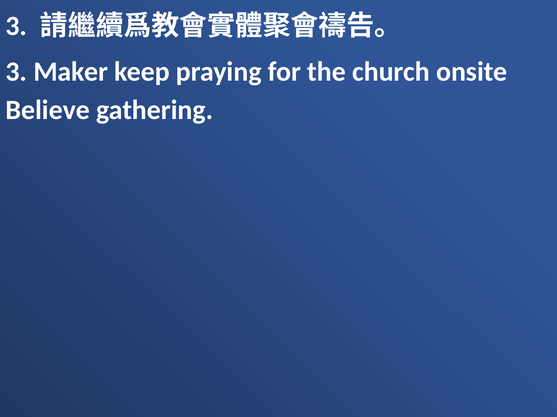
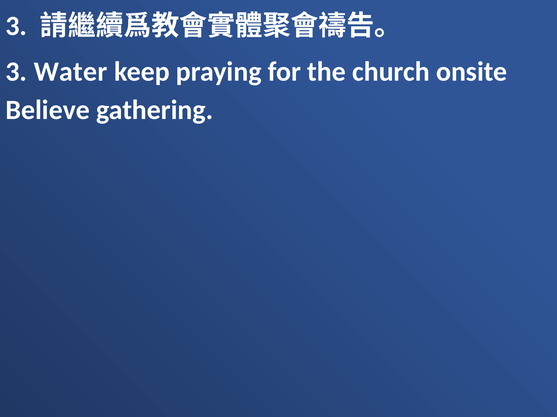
Maker: Maker -> Water
